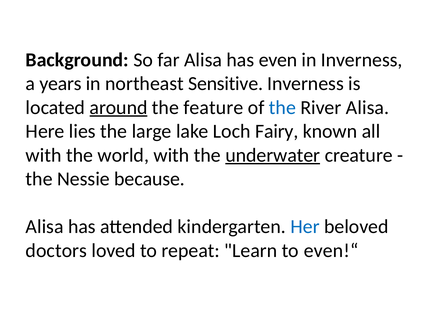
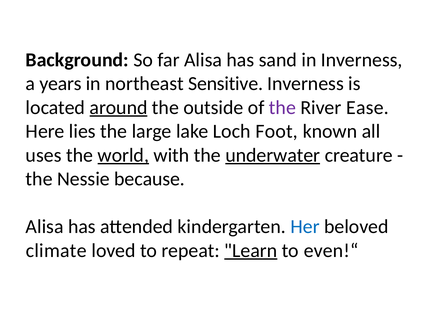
even: even -> sand
feature: feature -> outside
the at (282, 108) colour: blue -> purple
River Alisa: Alisa -> Ease
Fairy: Fairy -> Foot
with at (44, 155): with -> uses
world underline: none -> present
doctors: doctors -> climate
Learn underline: none -> present
